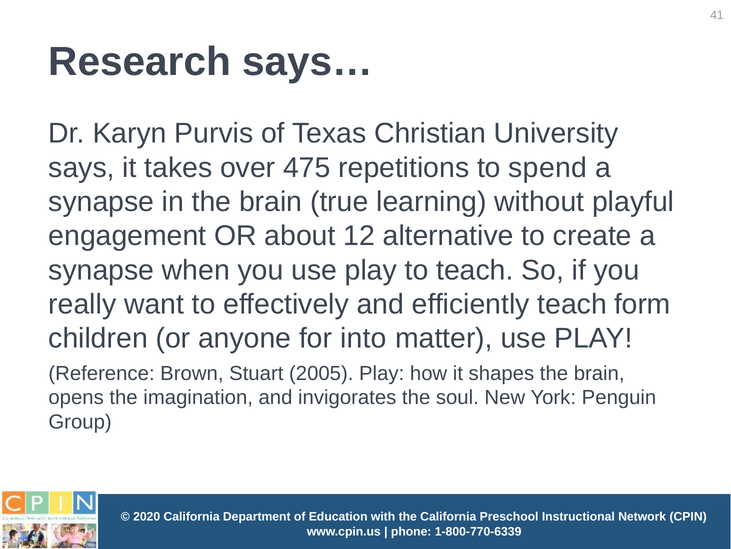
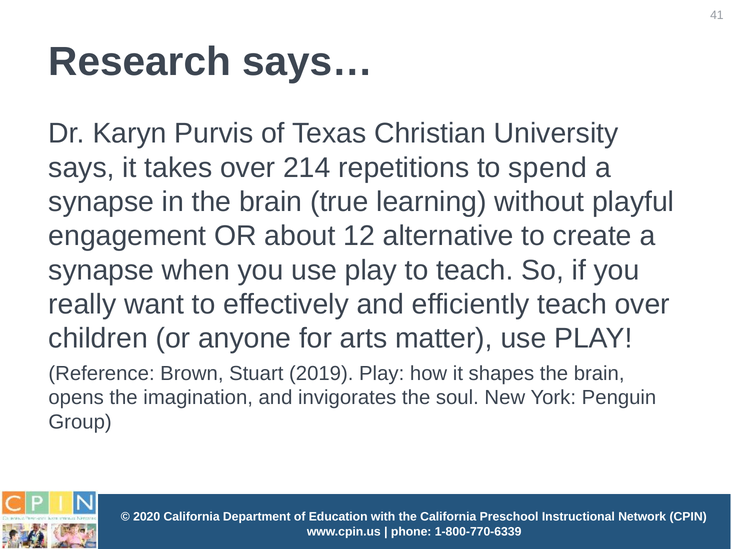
475: 475 -> 214
teach form: form -> over
into: into -> arts
2005: 2005 -> 2019
